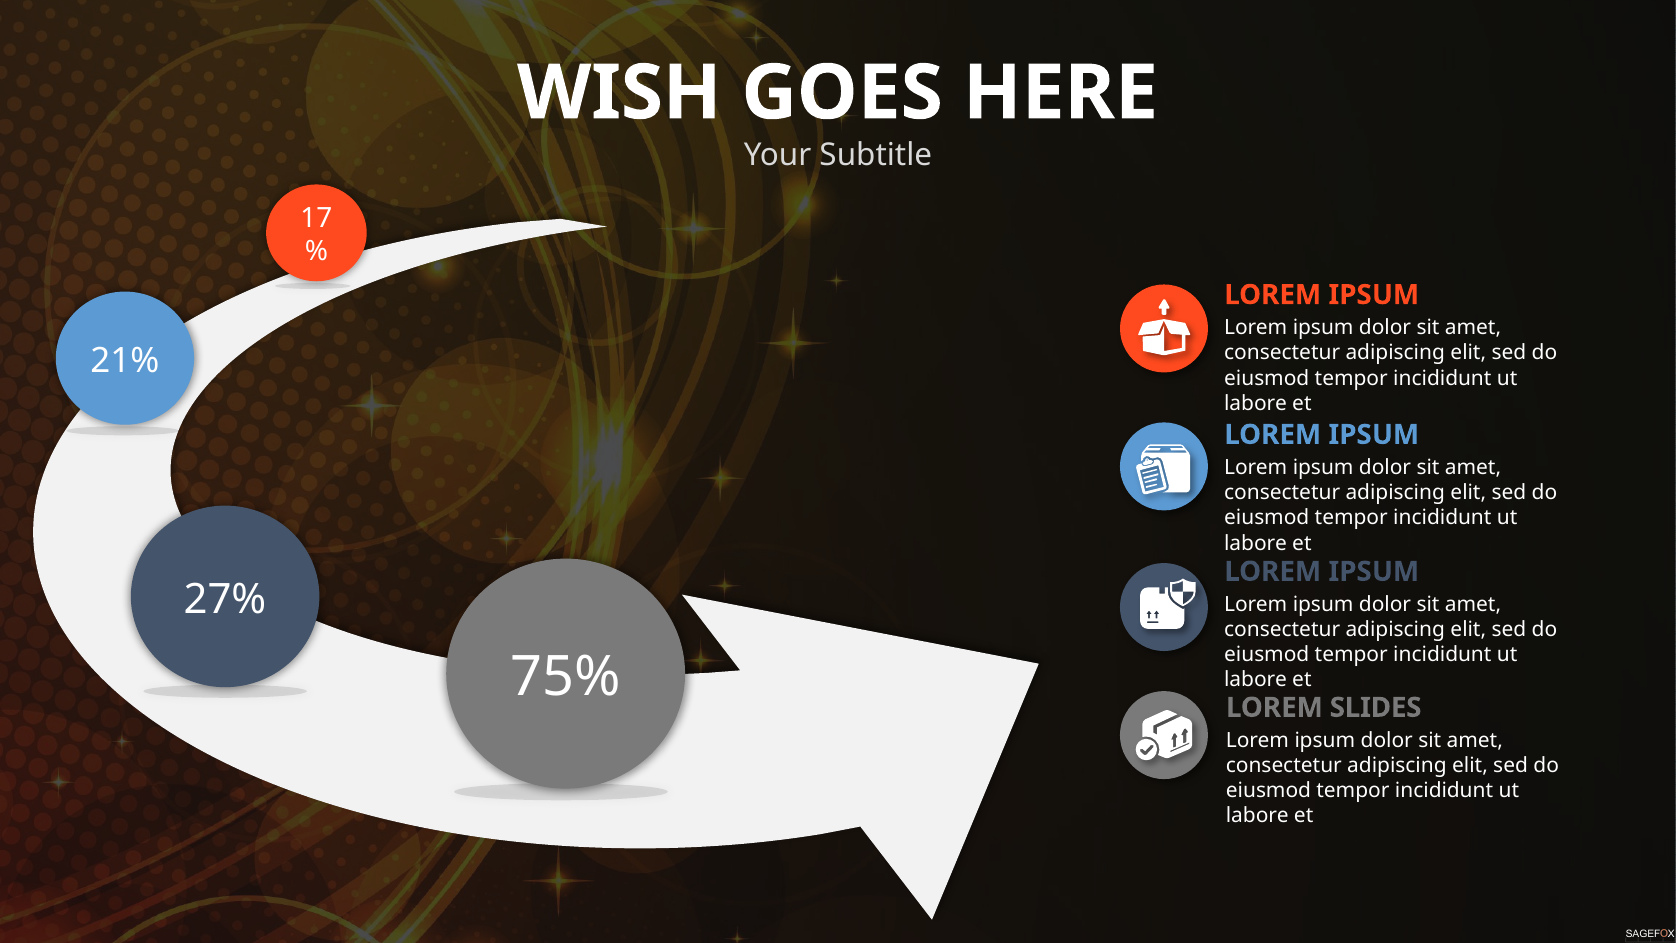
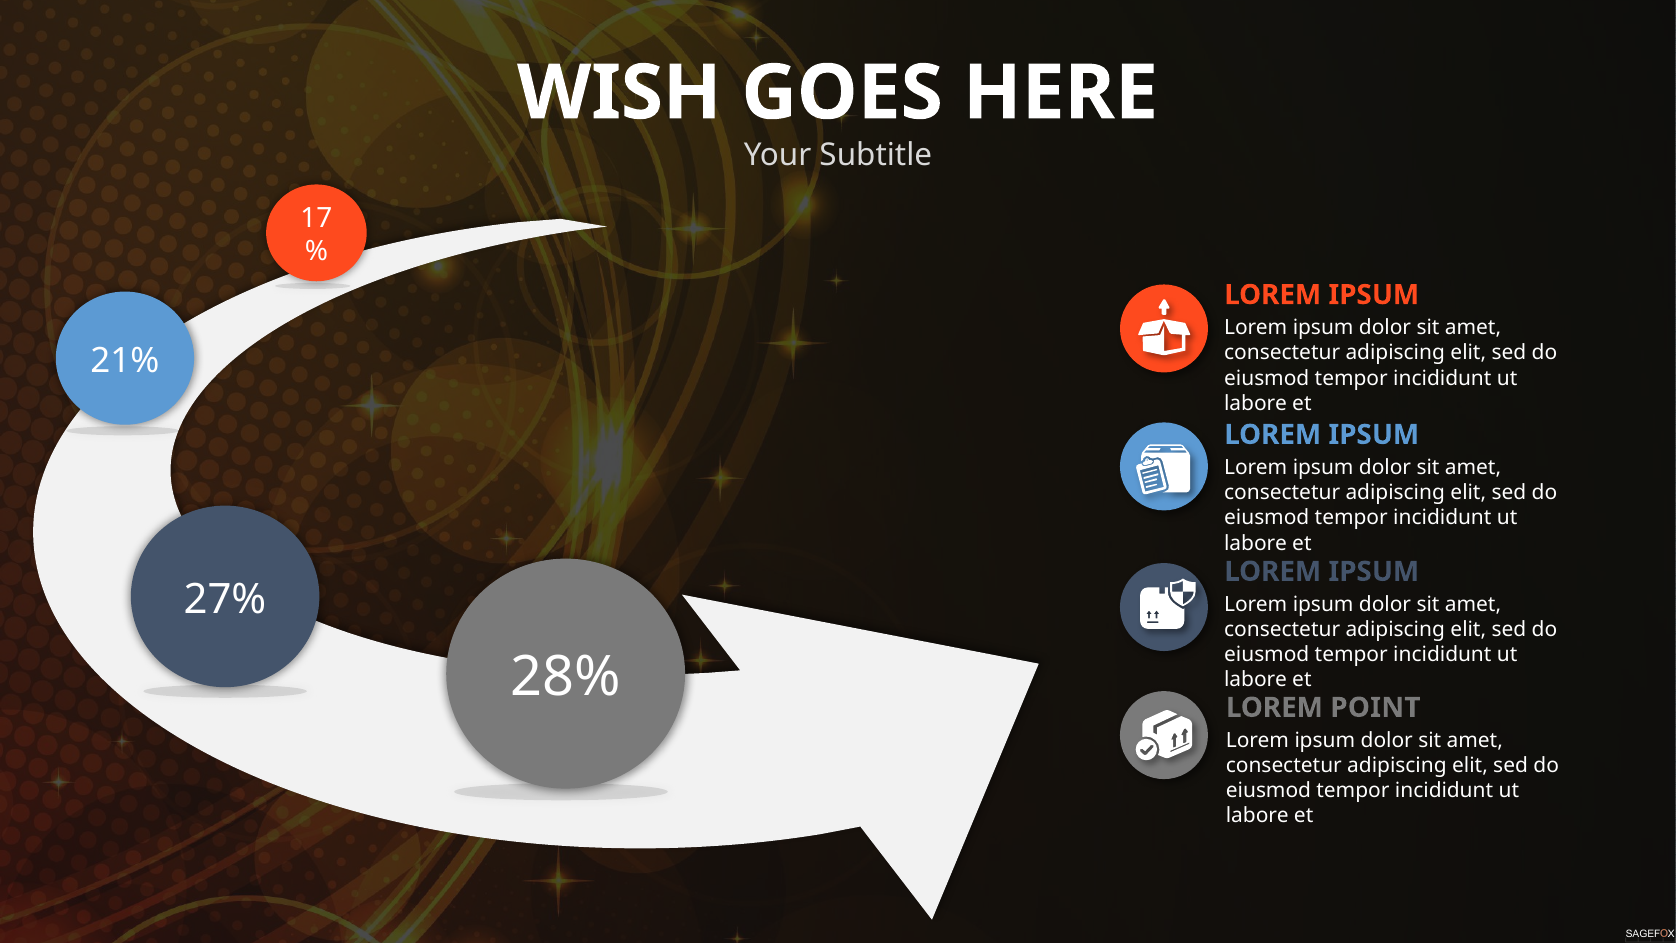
75%: 75% -> 28%
SLIDES: SLIDES -> POINT
